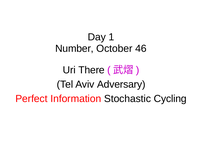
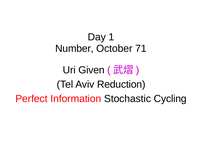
46: 46 -> 71
There: There -> Given
Adversary: Adversary -> Reduction
